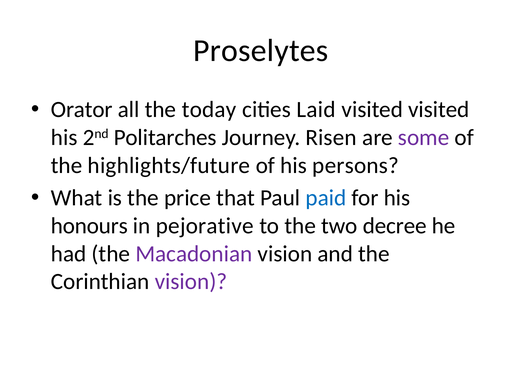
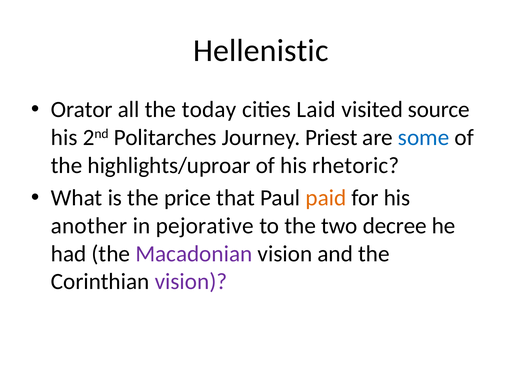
Proselytes: Proselytes -> Hellenistic
visited visited: visited -> source
Risen: Risen -> Priest
some colour: purple -> blue
highlights/future: highlights/future -> highlights/uproar
persons: persons -> rhetoric
paid colour: blue -> orange
honours: honours -> another
